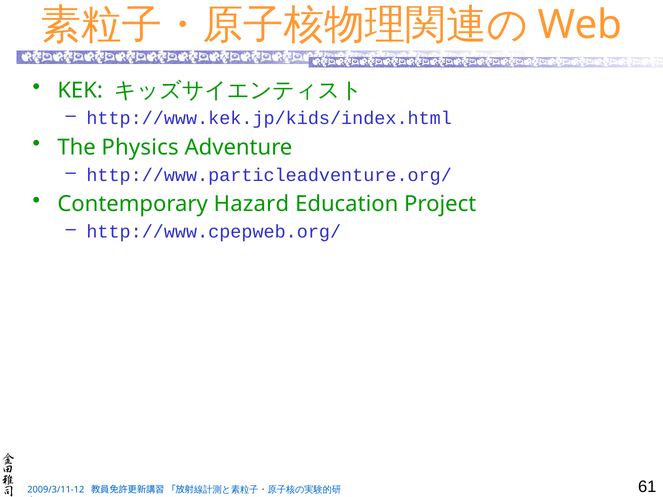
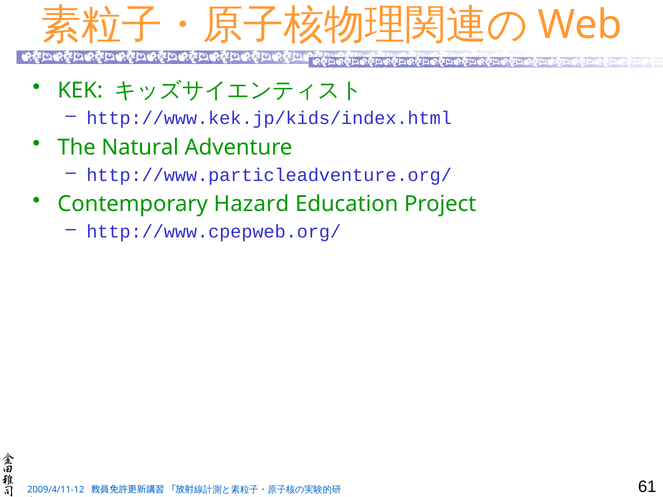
Physics: Physics -> Natural
2009/3/11-12: 2009/3/11-12 -> 2009/4/11-12
